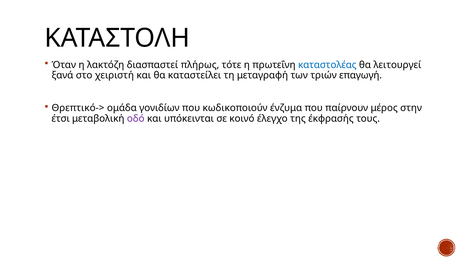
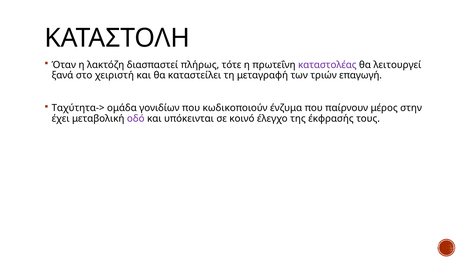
καταστολέας colour: blue -> purple
Θρεπτικό->: Θρεπτικό-> -> Ταχύτητα->
έτσι: έτσι -> έχει
